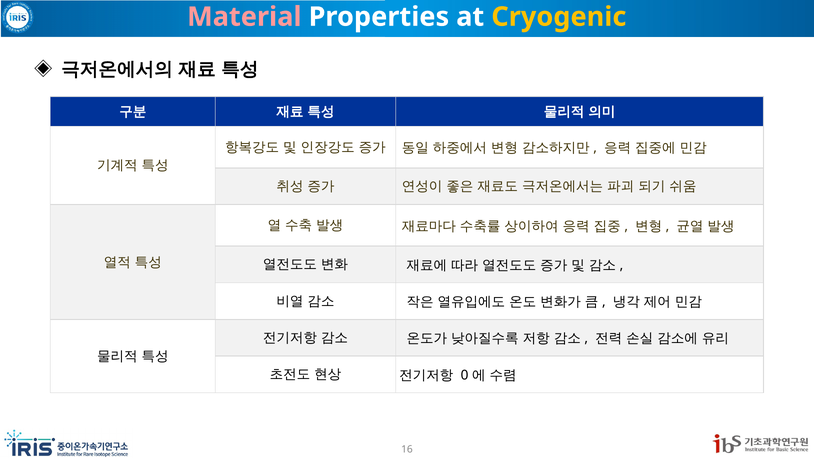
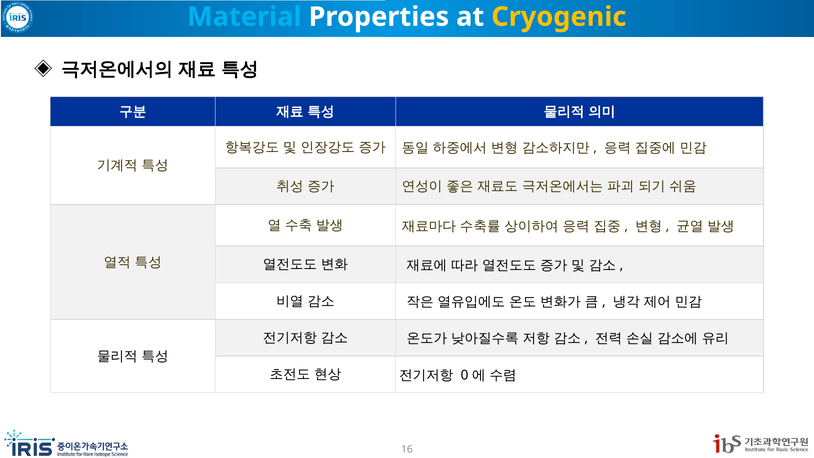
Material colour: pink -> light blue
